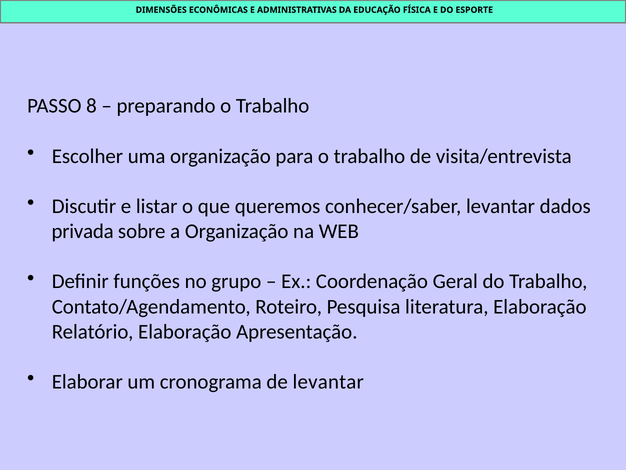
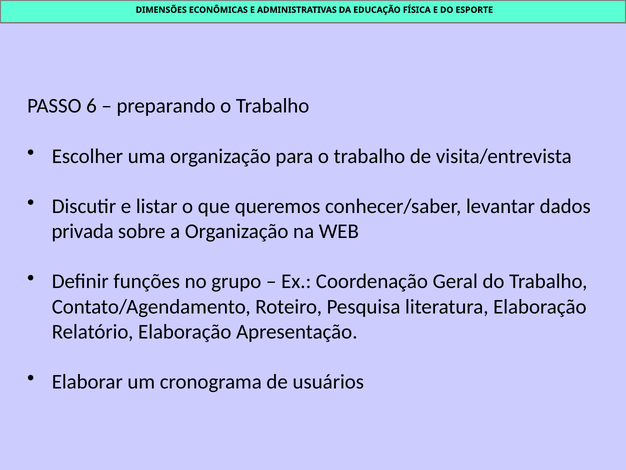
8: 8 -> 6
de levantar: levantar -> usuários
